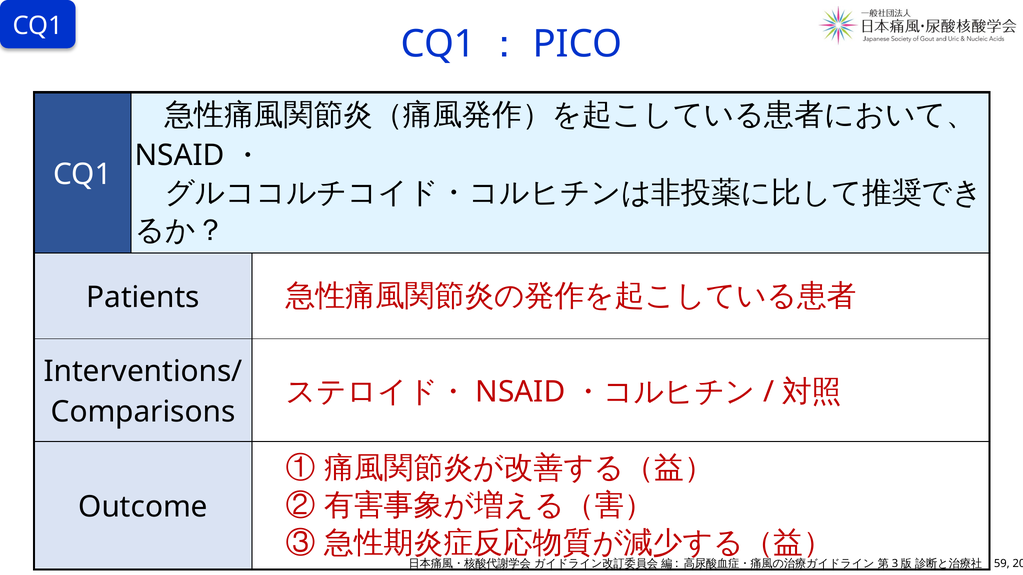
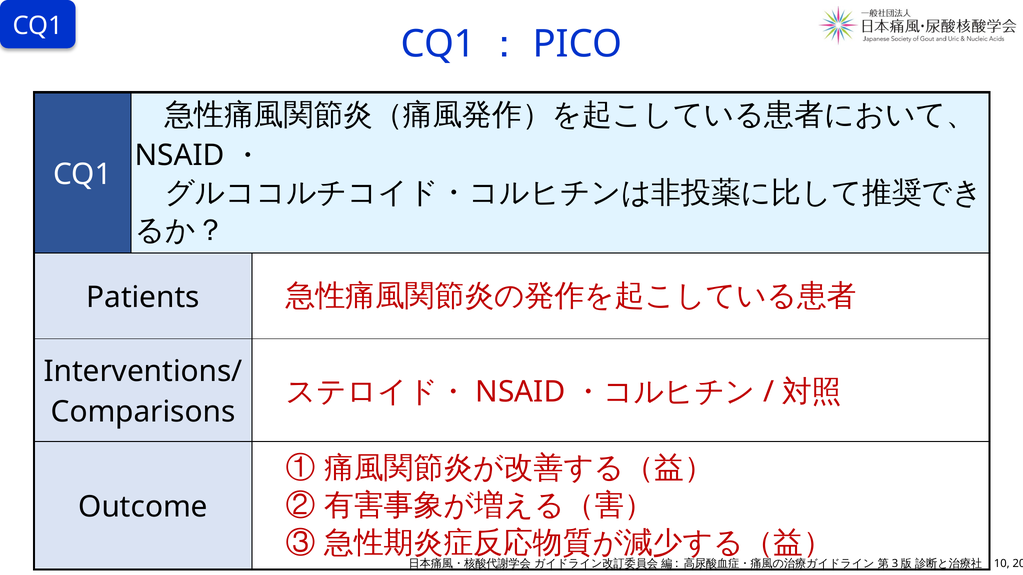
59: 59 -> 10
